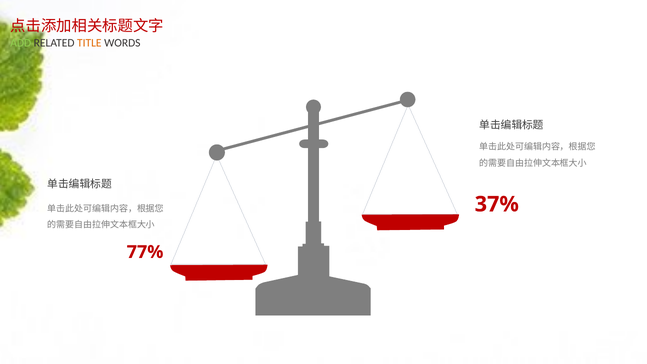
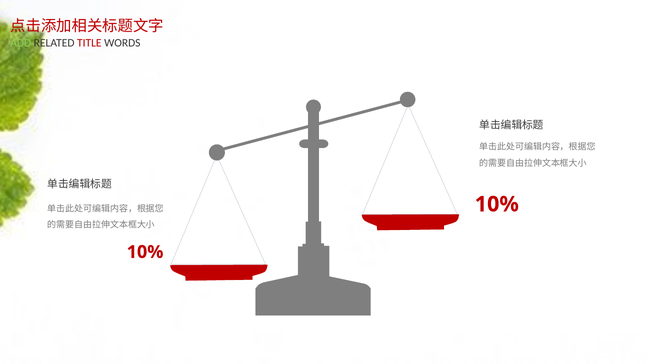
TITLE colour: orange -> red
37% at (497, 204): 37% -> 10%
77% at (145, 252): 77% -> 10%
